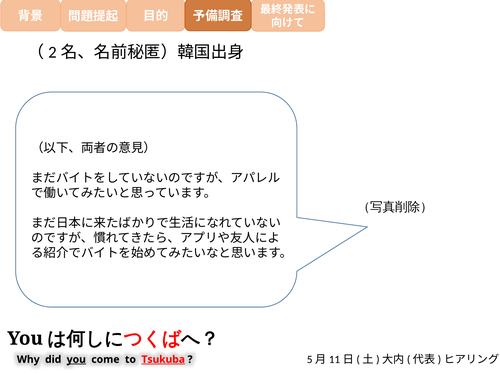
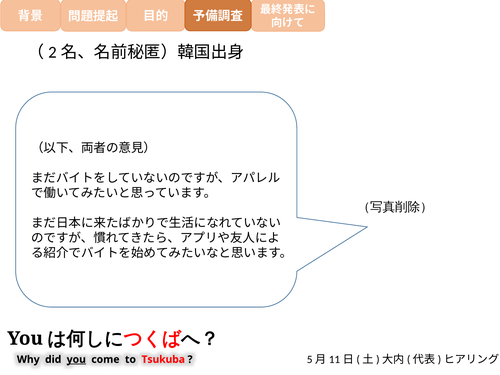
Tsukuba underline: present -> none
